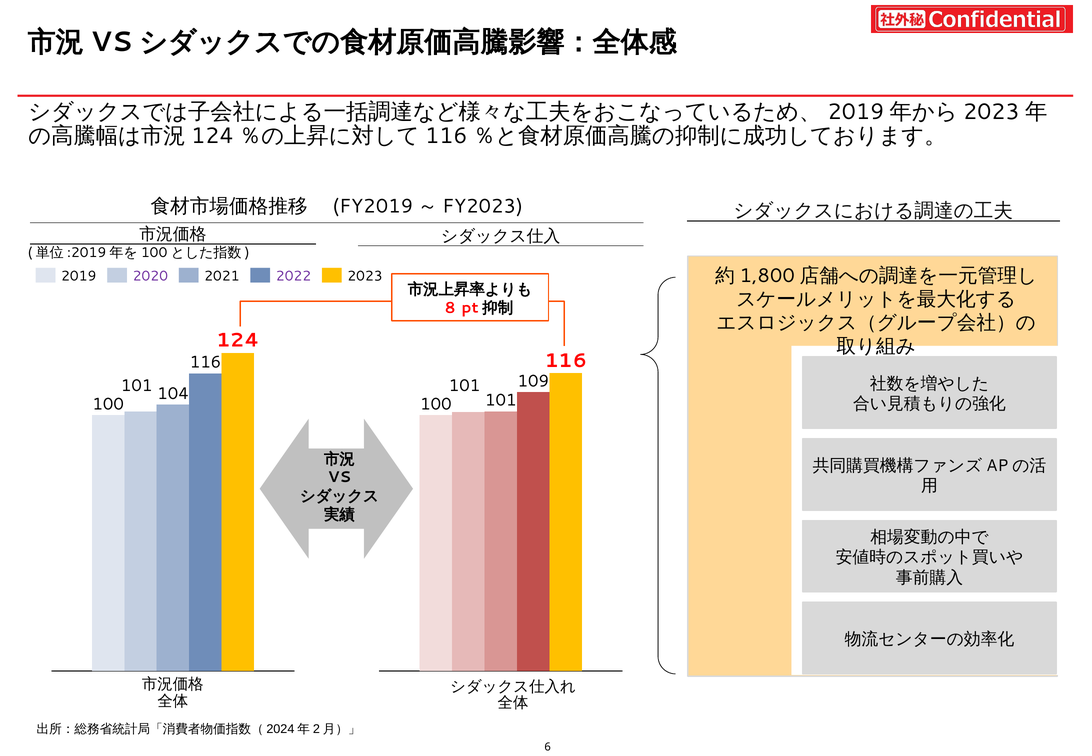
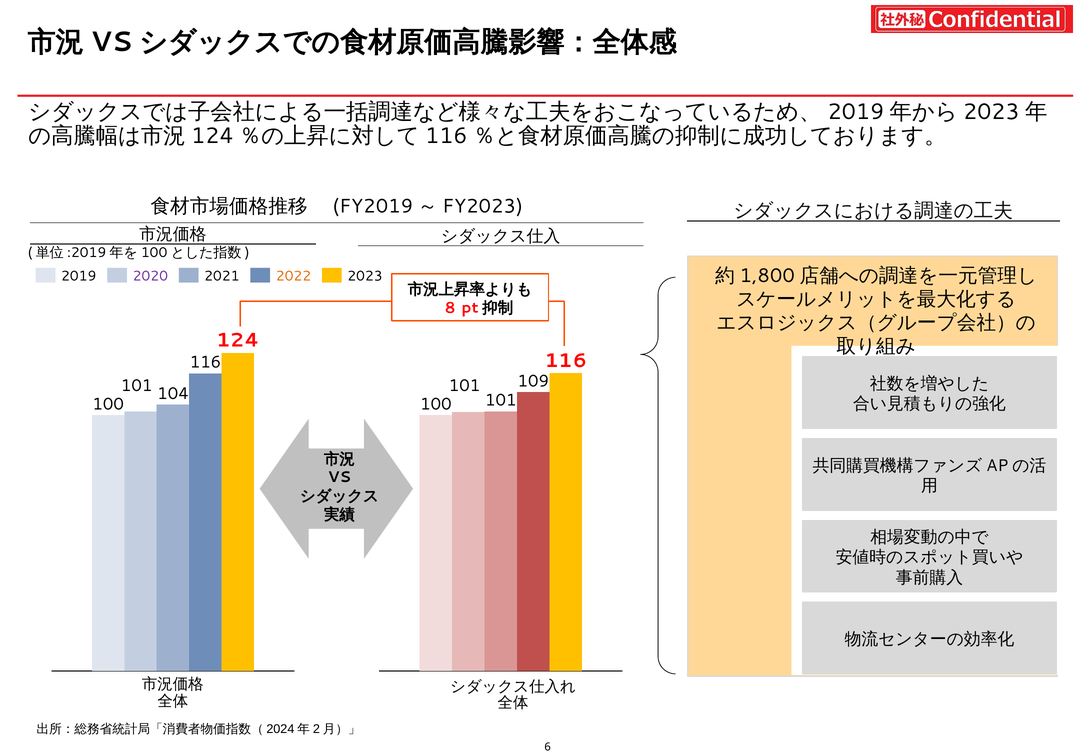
2022 colour: purple -> orange
